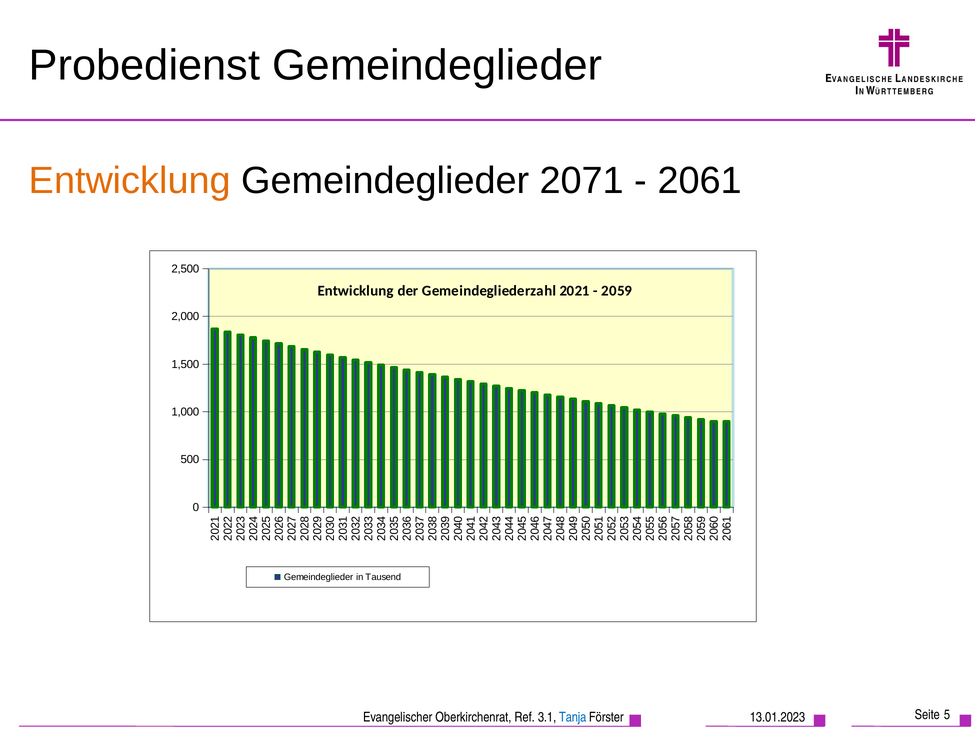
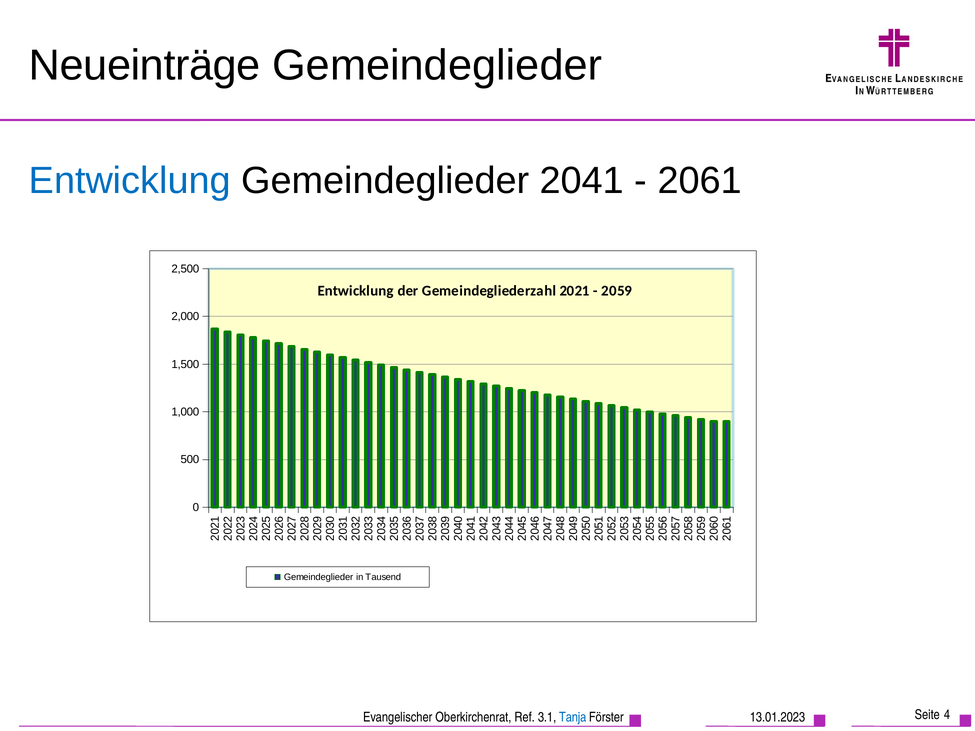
Probedienst: Probedienst -> Neueinträge
Entwicklung at (130, 181) colour: orange -> blue
2071: 2071 -> 2041
Seite 5: 5 -> 4
